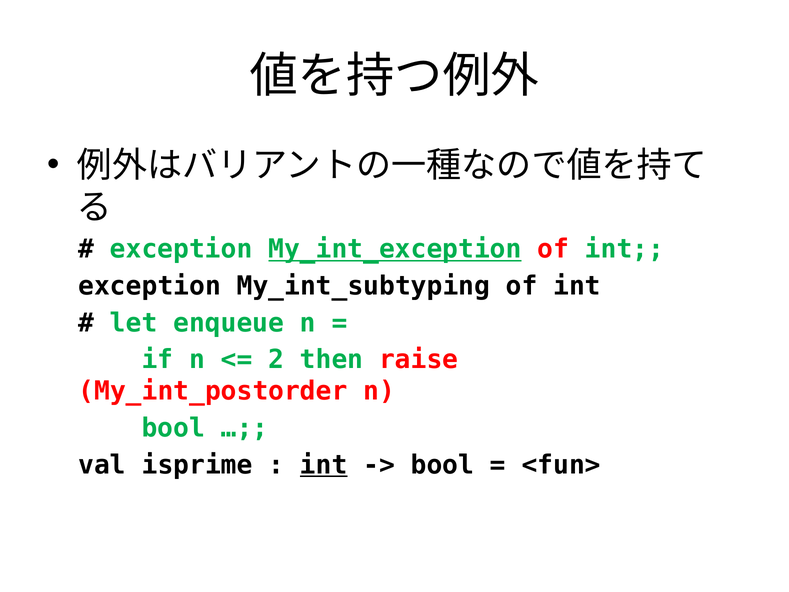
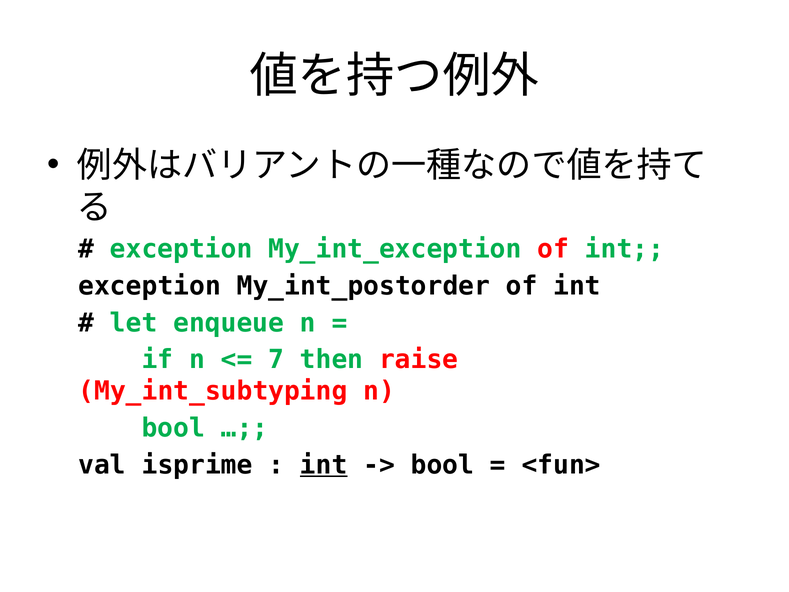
My_int_exception underline: present -> none
My_int_subtyping: My_int_subtyping -> My_int_postorder
2: 2 -> 7
My_int_postorder: My_int_postorder -> My_int_subtyping
